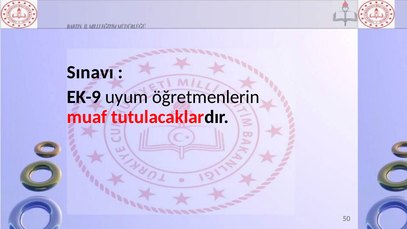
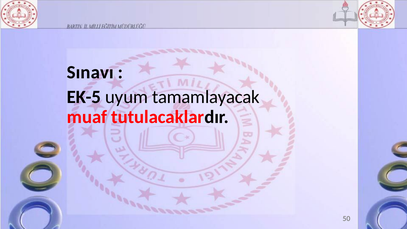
EK-9: EK-9 -> EK-5
öğretmenlerin: öğretmenlerin -> tamamlayacak
